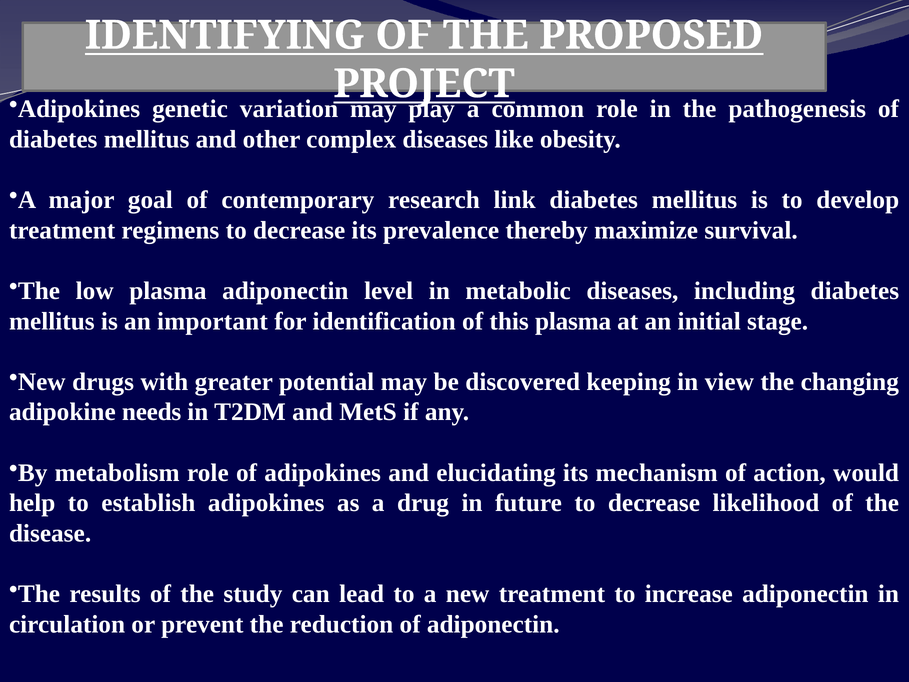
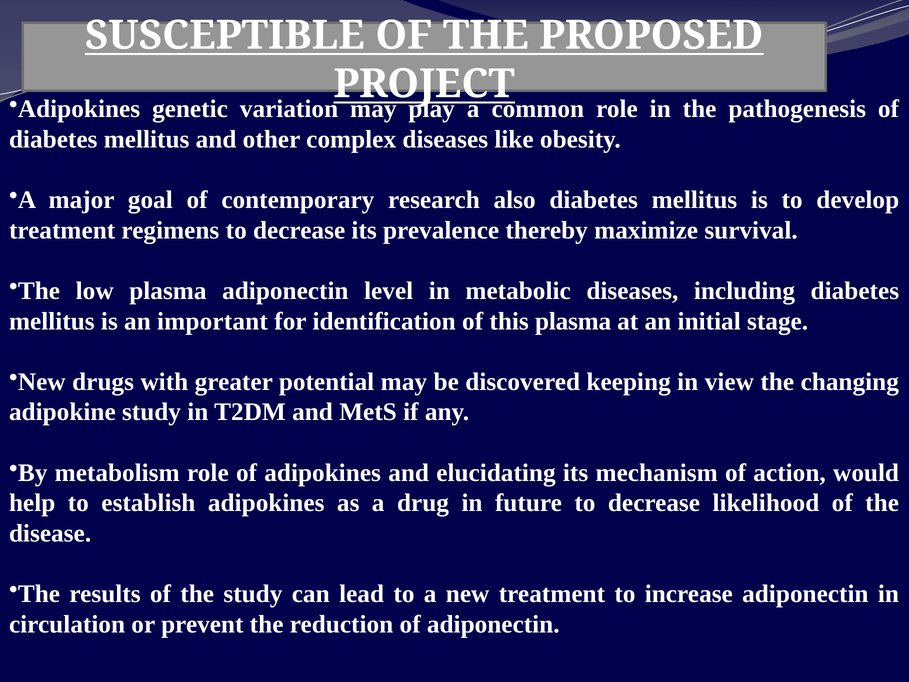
IDENTIFYING: IDENTIFYING -> SUSCEPTIBLE
link: link -> also
adipokine needs: needs -> study
